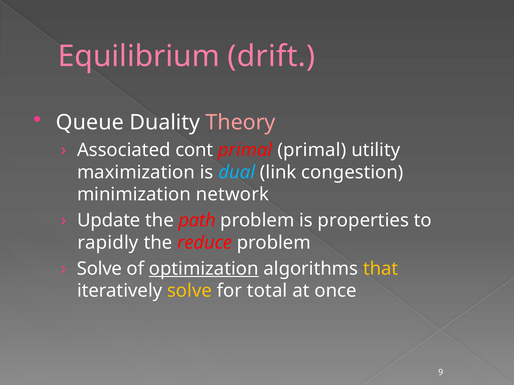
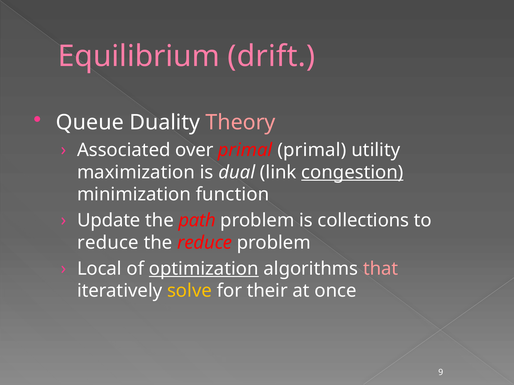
cont: cont -> over
dual colour: light blue -> white
congestion underline: none -> present
network: network -> function
properties: properties -> collections
rapidly at (108, 243): rapidly -> reduce
Solve at (99, 269): Solve -> Local
that colour: yellow -> pink
total: total -> their
